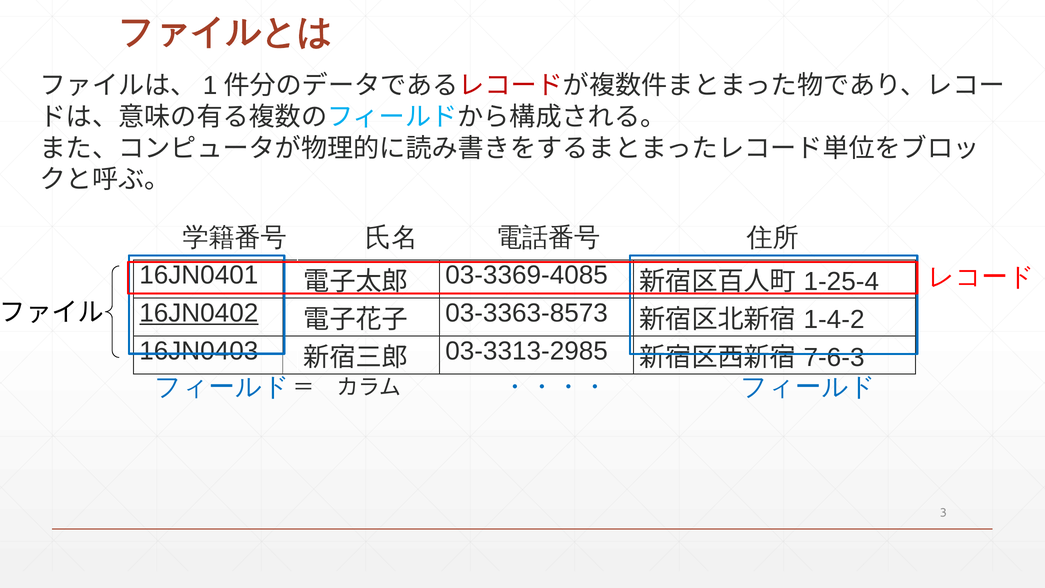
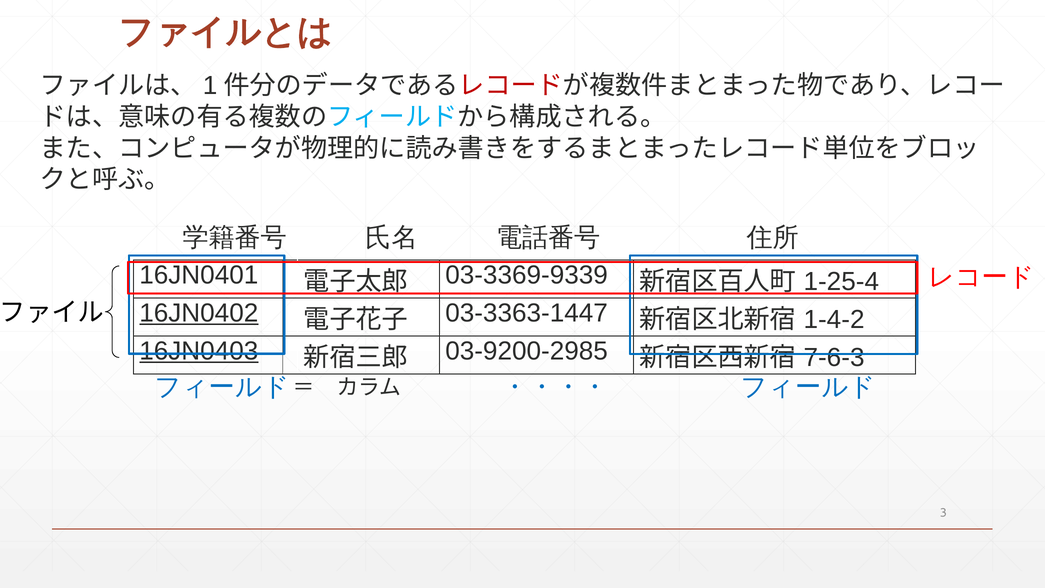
03-3369-4085: 03-3369-4085 -> 03-3369-9339
03-3363-8573: 03-3363-8573 -> 03-3363-1447
16JN0403 underline: none -> present
03-3313-2985: 03-3313-2985 -> 03-9200-2985
